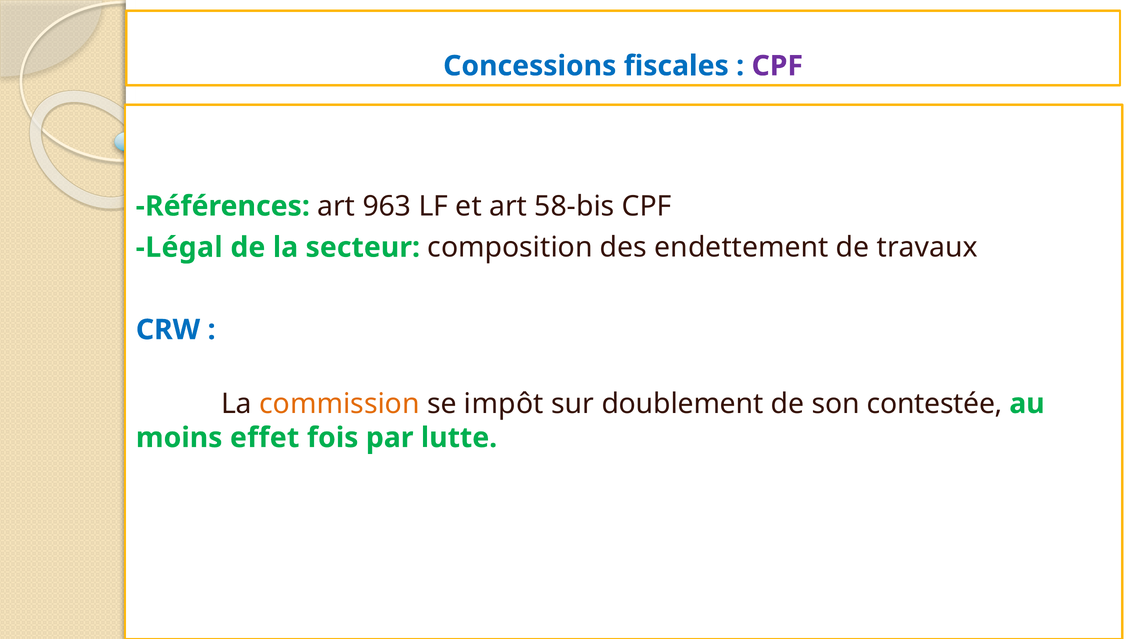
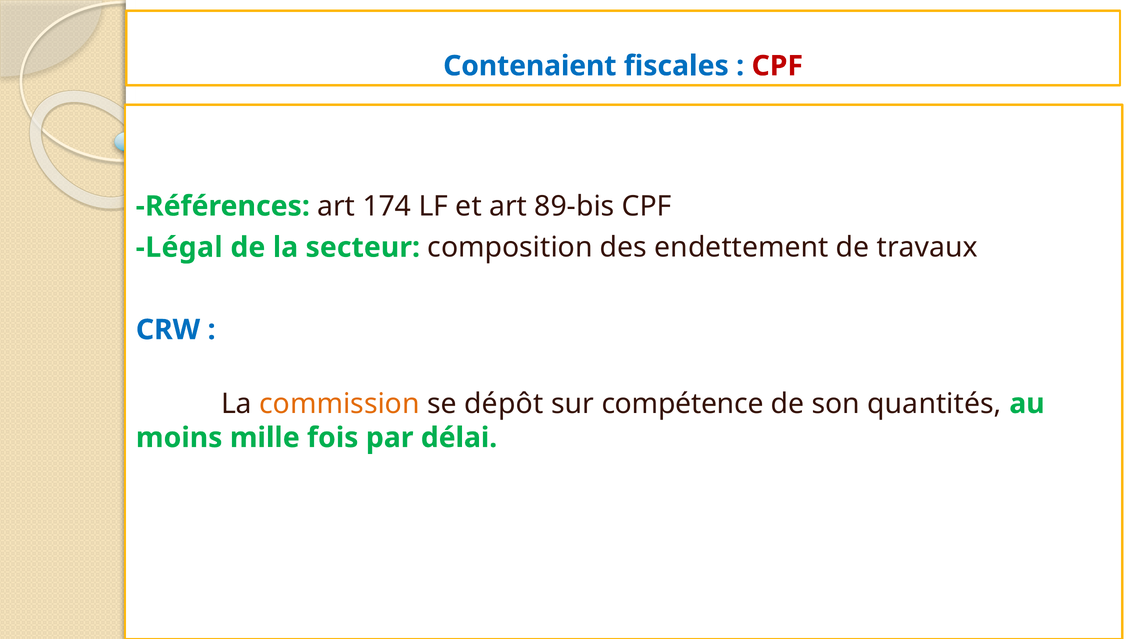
Concessions: Concessions -> Contenaient
CPF at (777, 66) colour: purple -> red
963: 963 -> 174
58-bis: 58-bis -> 89-bis
impôt: impôt -> dépôt
doublement: doublement -> compétence
contestée: contestée -> quantités
effet: effet -> mille
lutte: lutte -> délai
